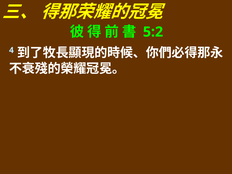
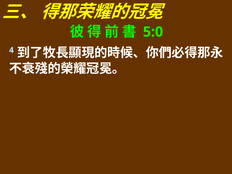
5:2: 5:2 -> 5:0
